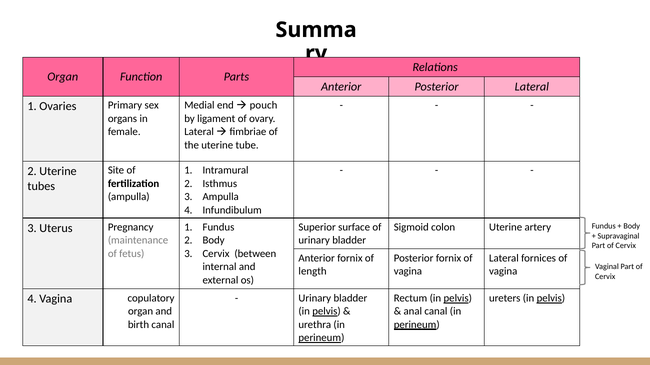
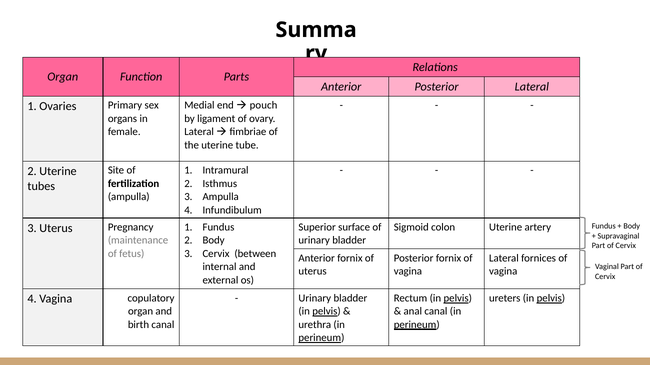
length at (313, 272): length -> uterus
